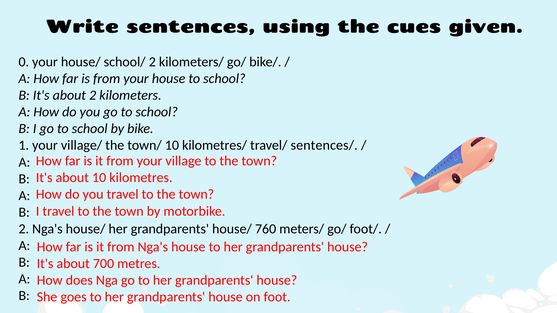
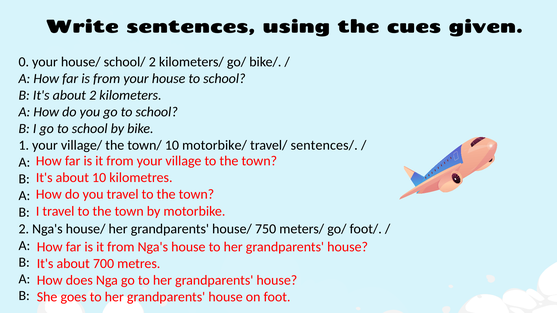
kilometres/: kilometres/ -> motorbike/
760: 760 -> 750
